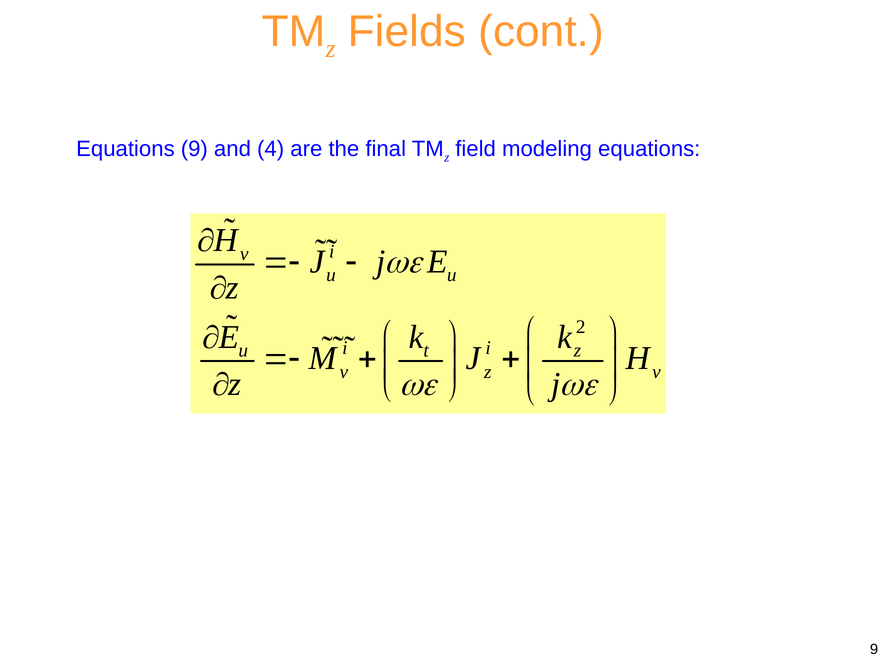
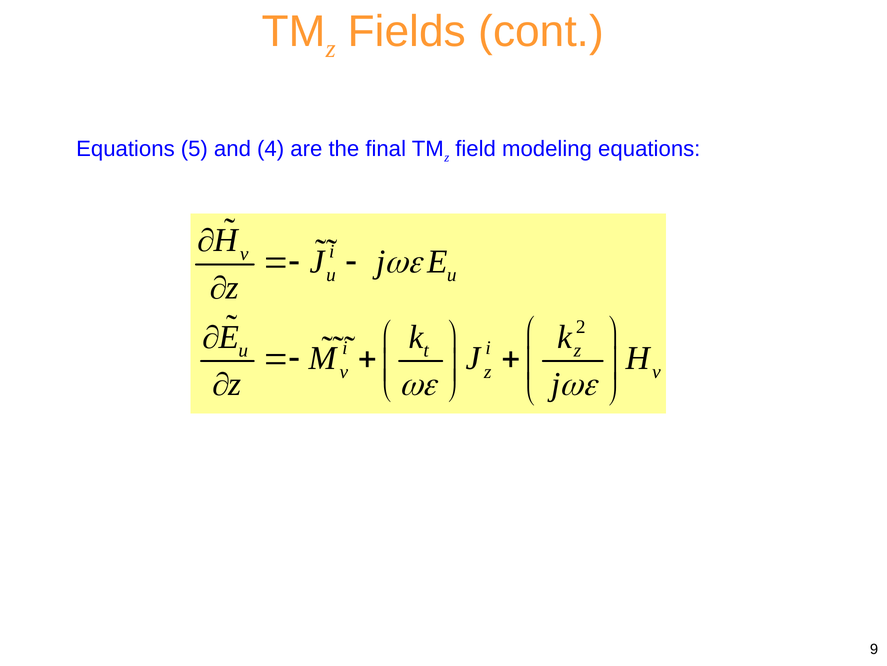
Equations 9: 9 -> 5
